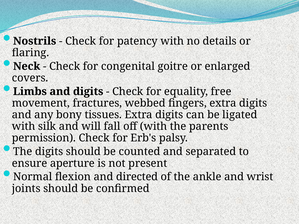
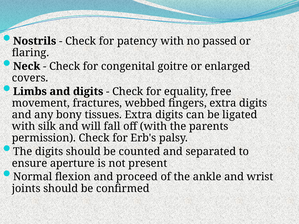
details: details -> passed
directed: directed -> proceed
